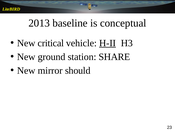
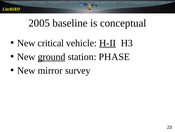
2013: 2013 -> 2005
ground underline: none -> present
SHARE: SHARE -> PHASE
should: should -> survey
